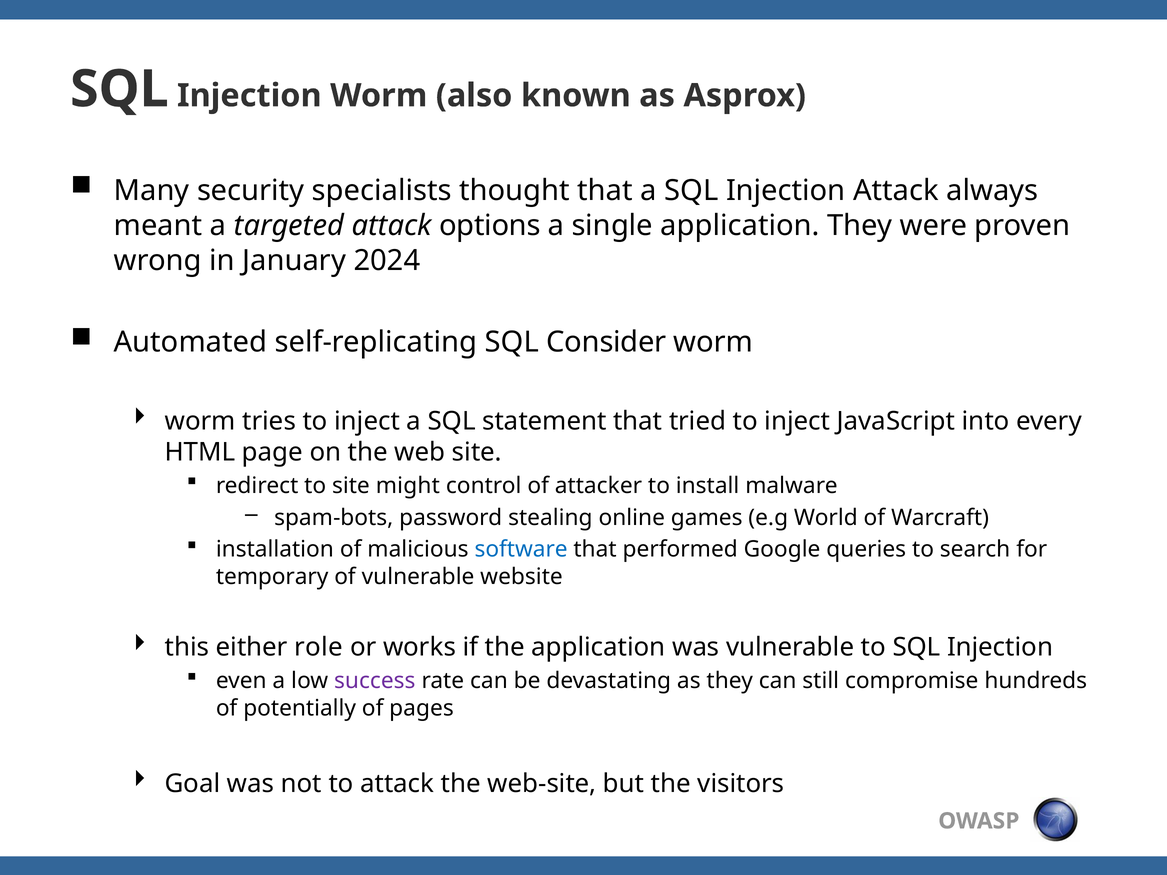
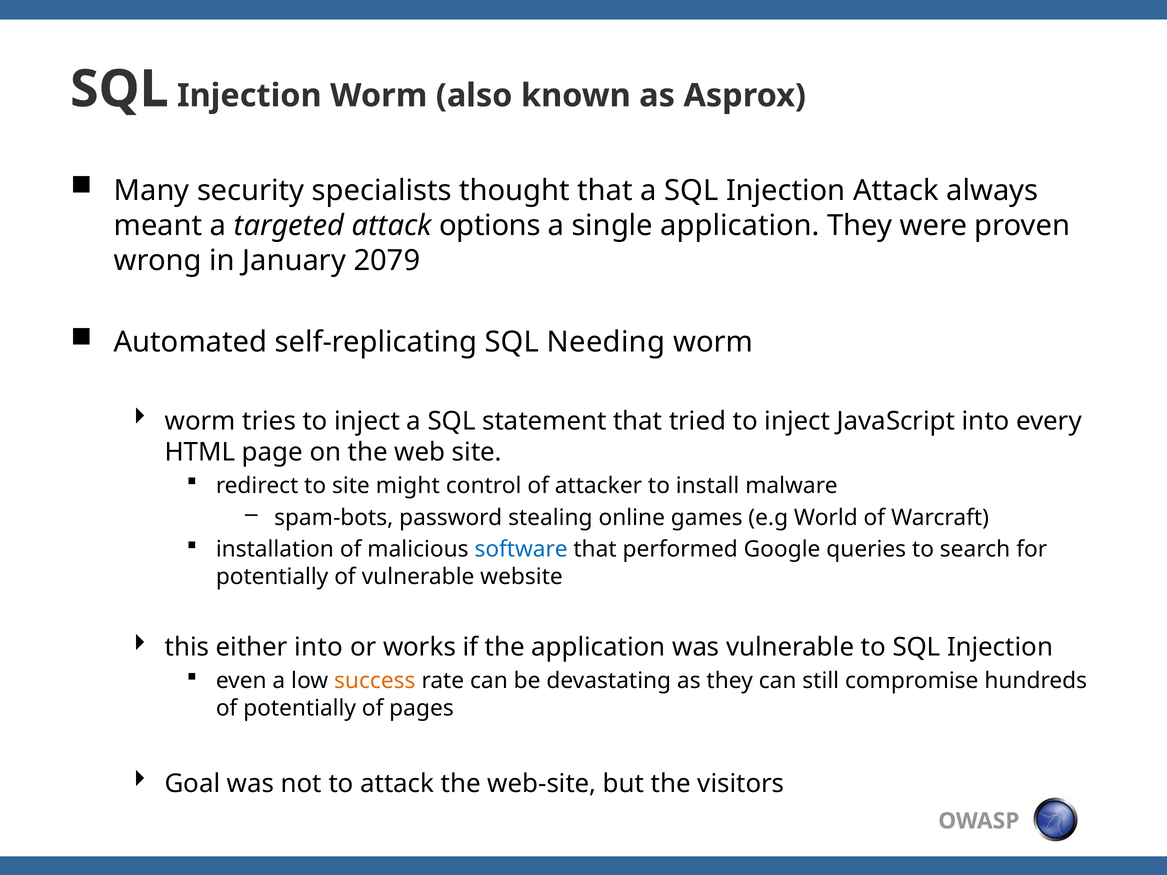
2024: 2024 -> 2079
Consider: Consider -> Needing
temporary at (272, 577): temporary -> potentially
either role: role -> into
success colour: purple -> orange
